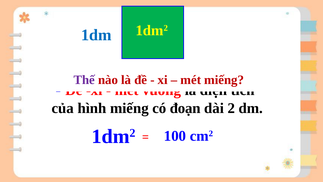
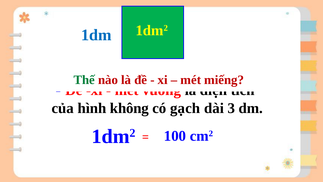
Thế colour: purple -> green
hình miếng: miếng -> không
đoạn: đoạn -> gạch
2: 2 -> 3
